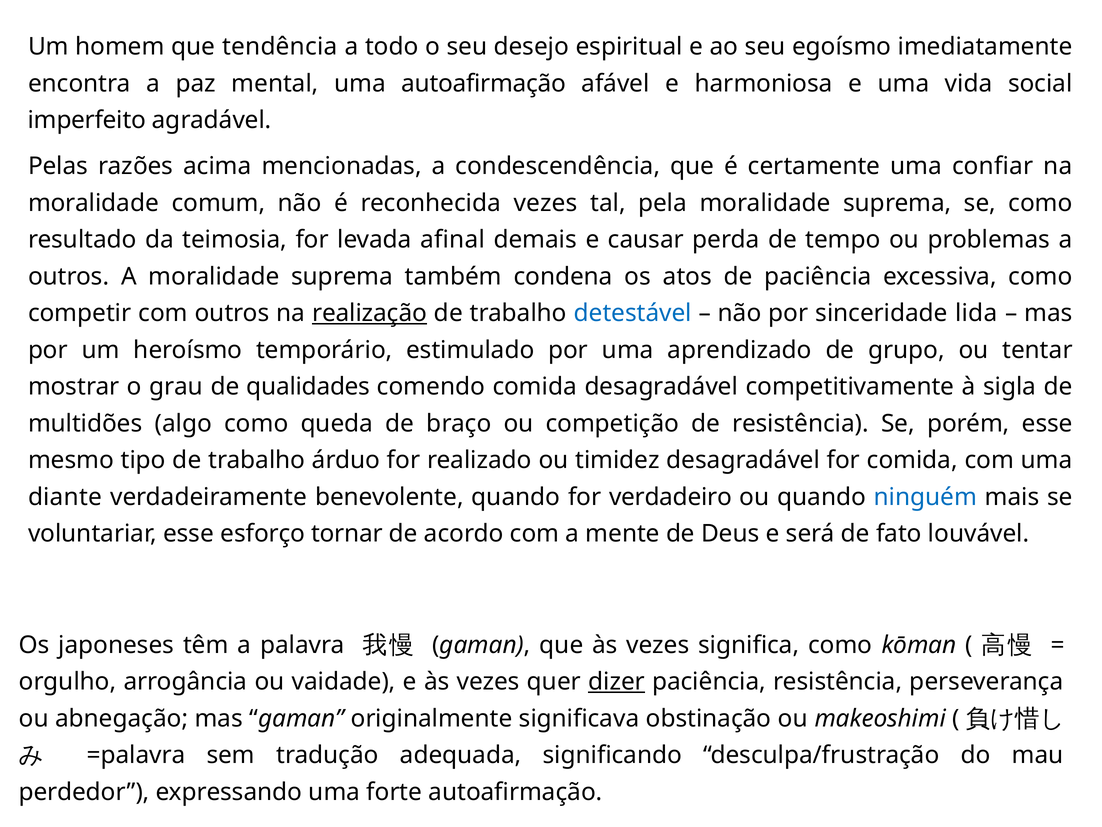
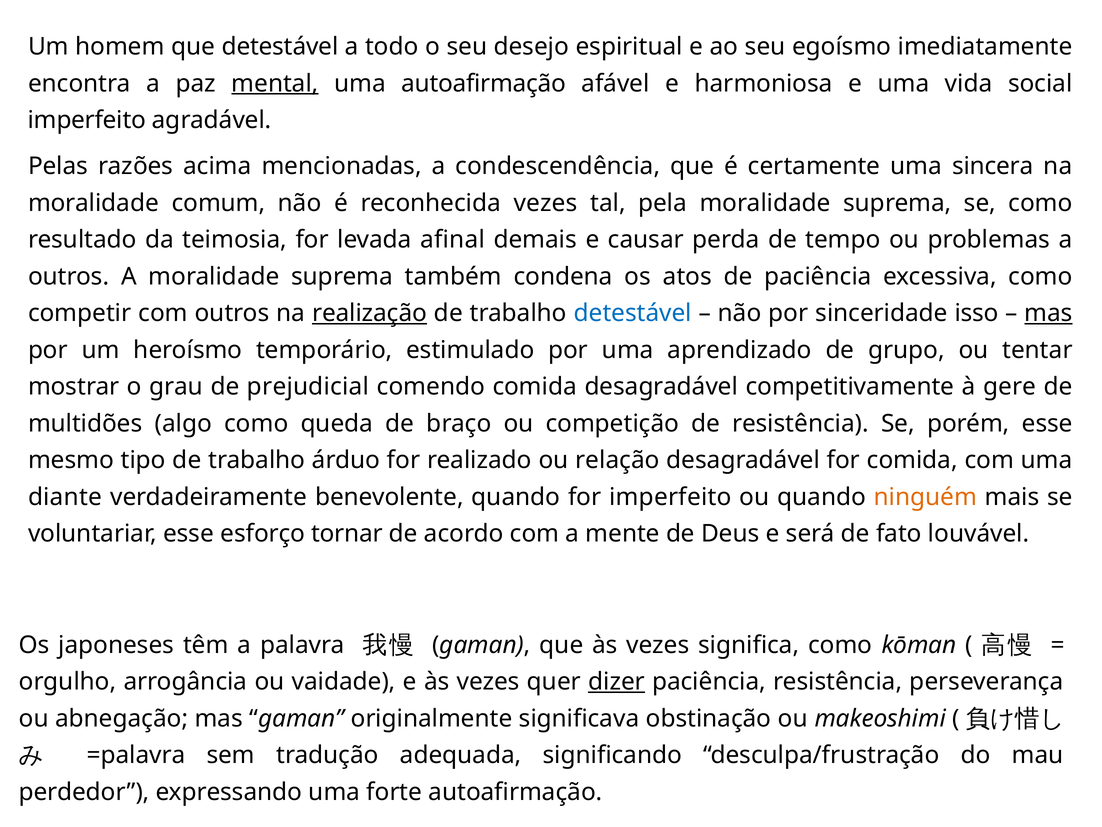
que tendência: tendência -> detestável
mental underline: none -> present
confiar: confiar -> sincera
lida: lida -> isso
mas at (1048, 313) underline: none -> present
qualidades: qualidades -> prejudicial
sigla: sigla -> gere
timidez: timidez -> relação
for verdadeiro: verdadeiro -> imperfeito
ninguém colour: blue -> orange
